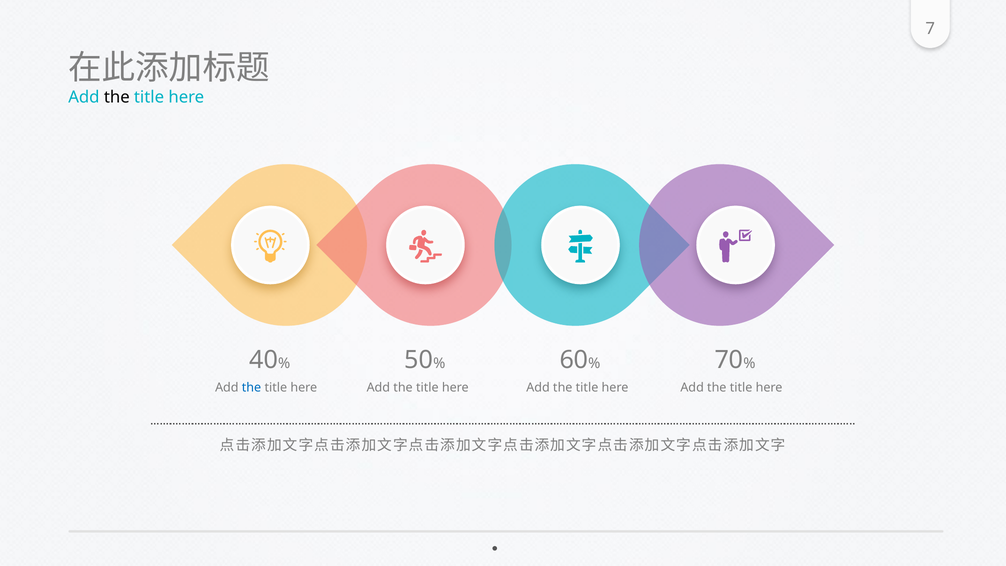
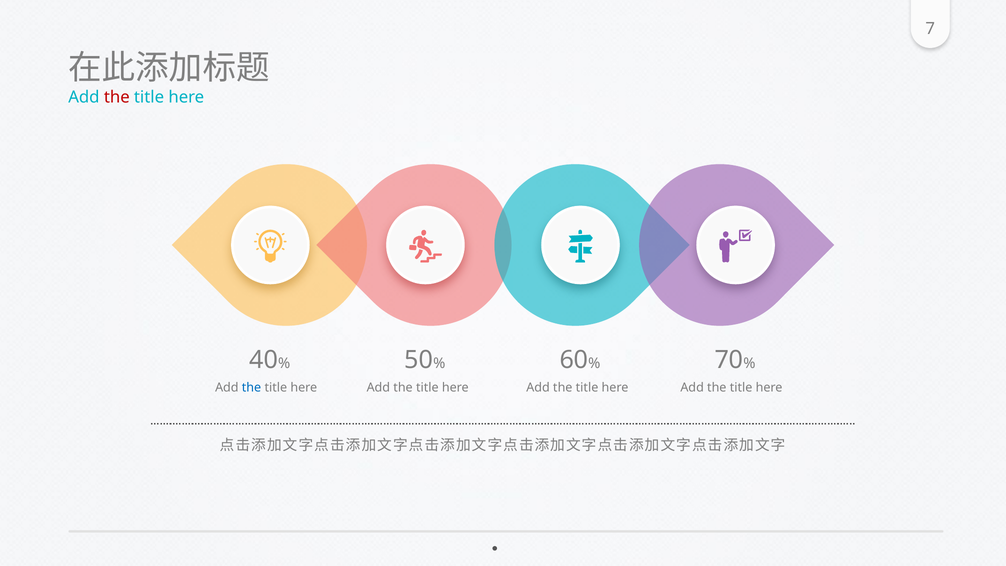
the at (117, 97) colour: black -> red
